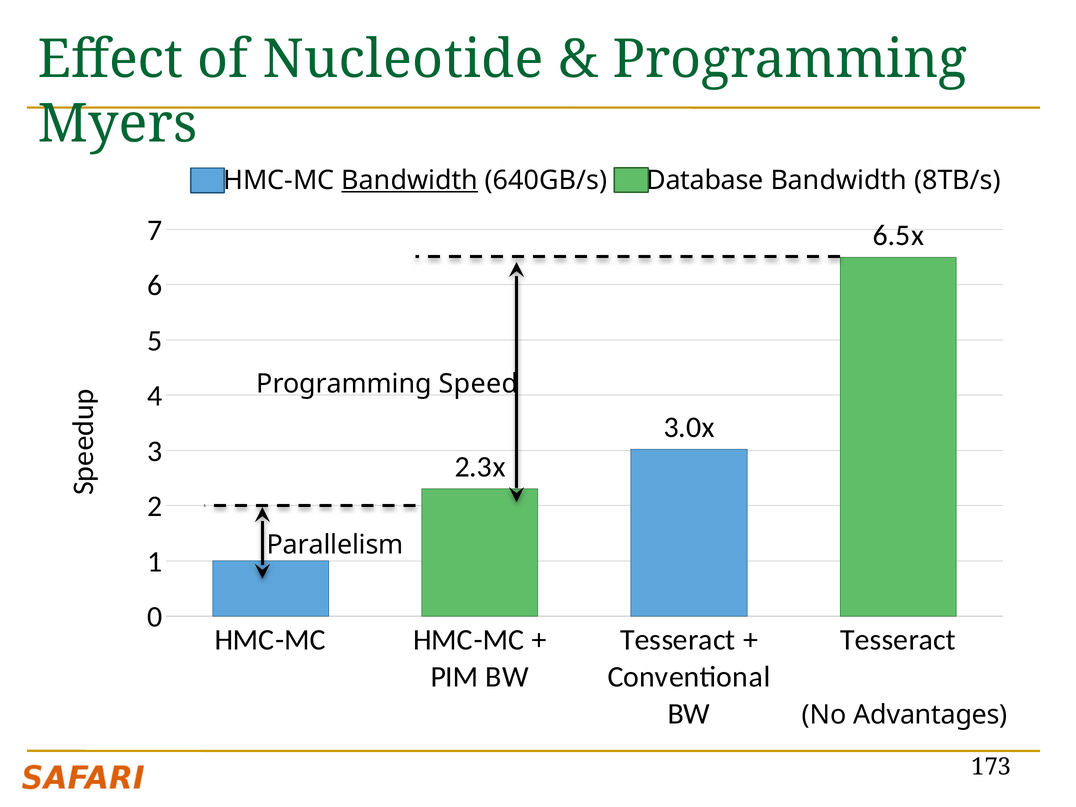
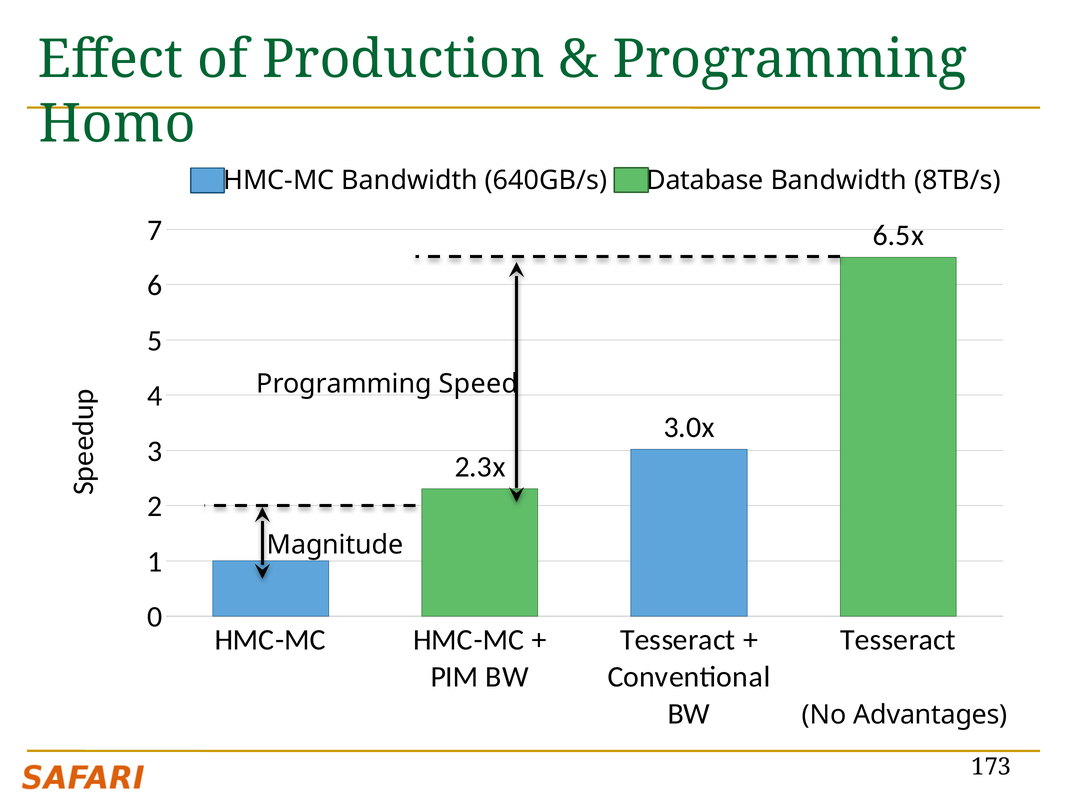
Nucleotide: Nucleotide -> Production
Myers: Myers -> Homo
Bandwidth at (410, 180) underline: present -> none
Parallelism: Parallelism -> Magnitude
